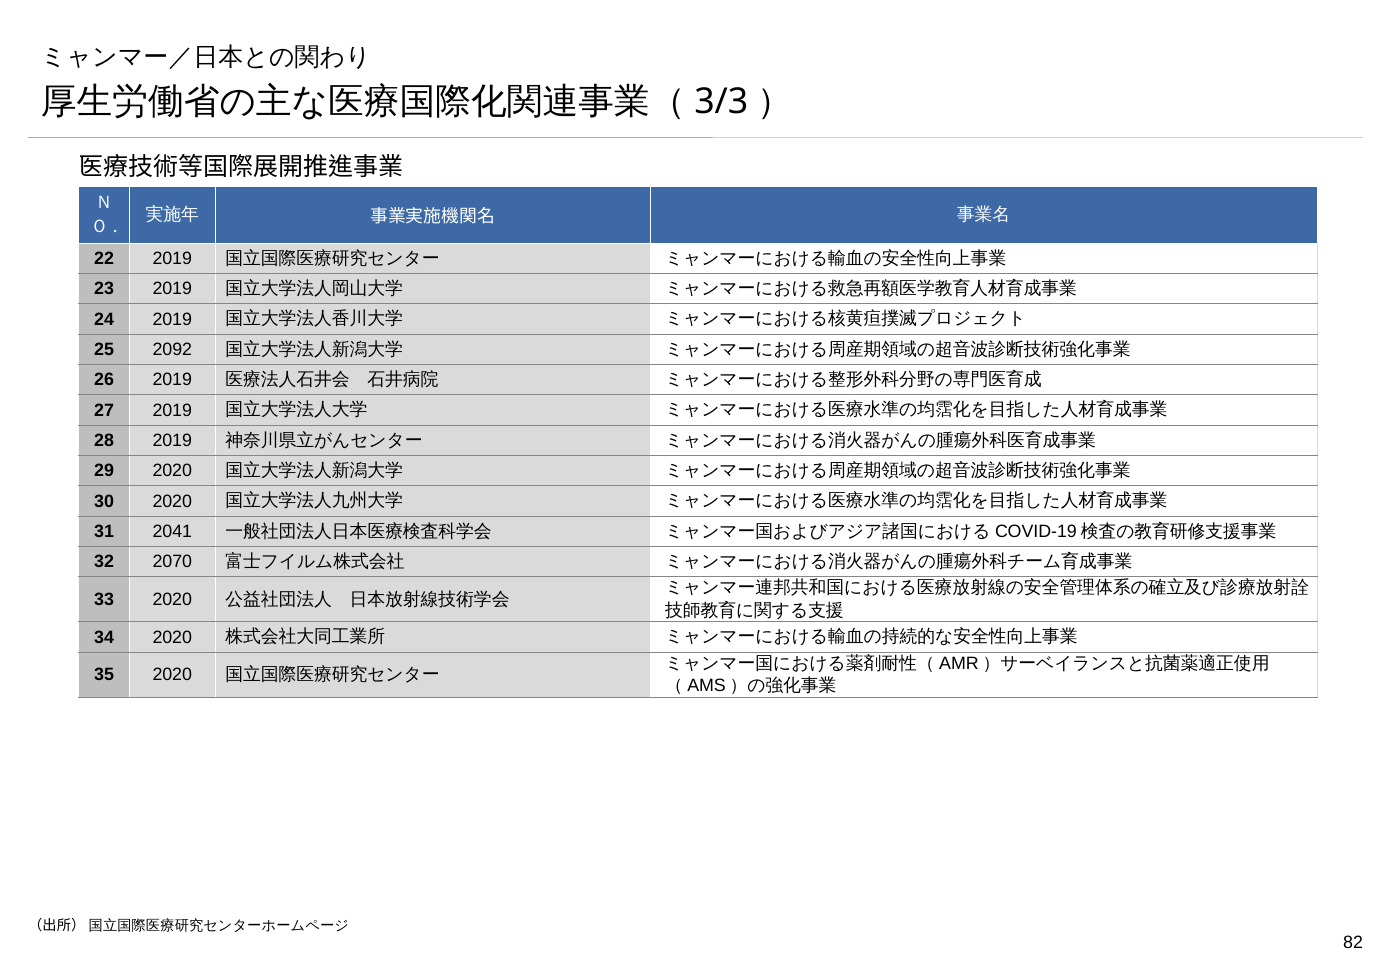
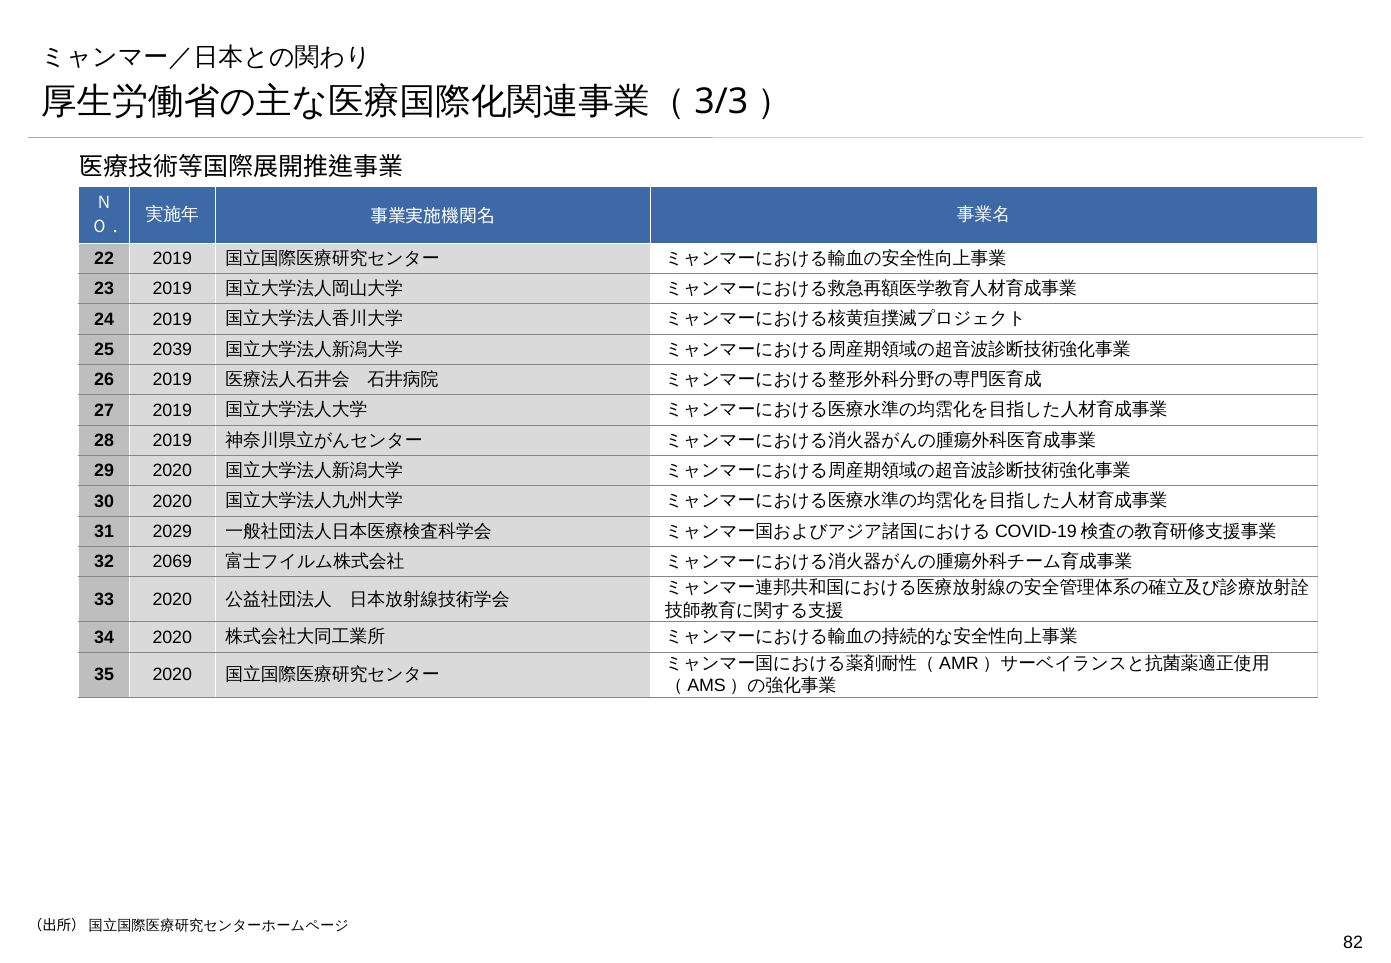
2092: 2092 -> 2039
2041: 2041 -> 2029
2070: 2070 -> 2069
